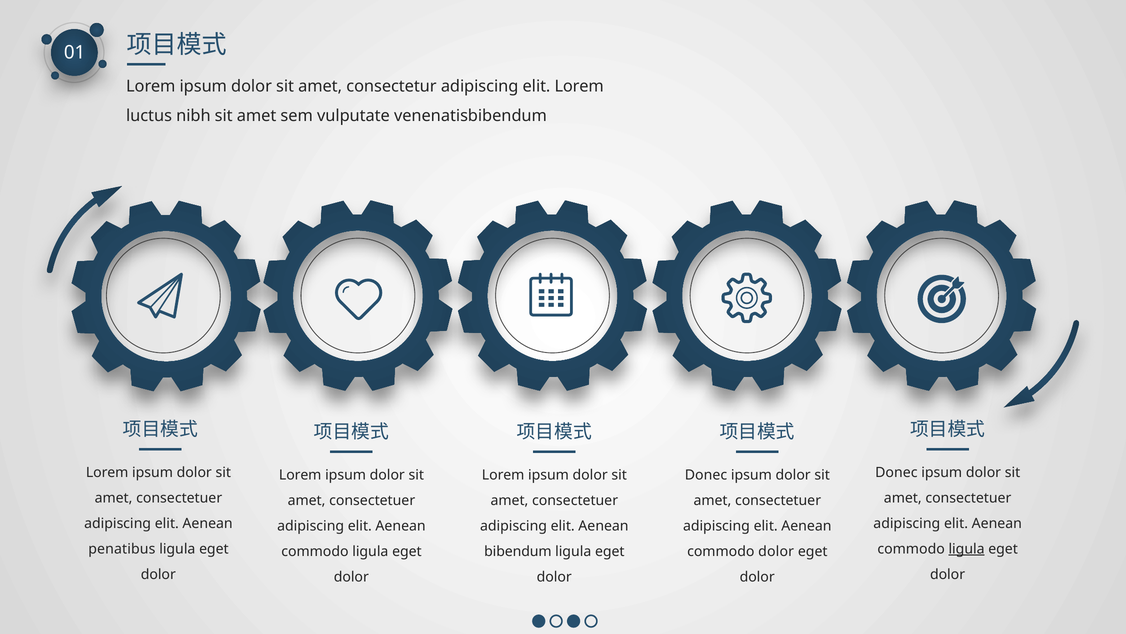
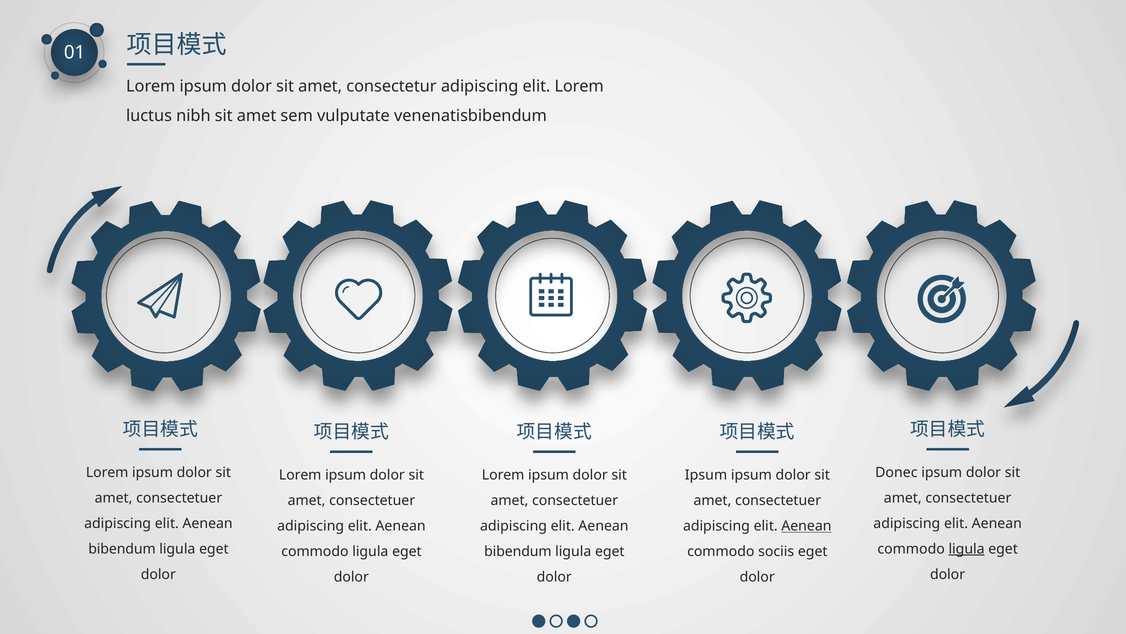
Donec at (706, 475): Donec -> Ipsum
Aenean at (806, 526) underline: none -> present
penatibus at (122, 548): penatibus -> bibendum
commodo dolor: dolor -> sociis
